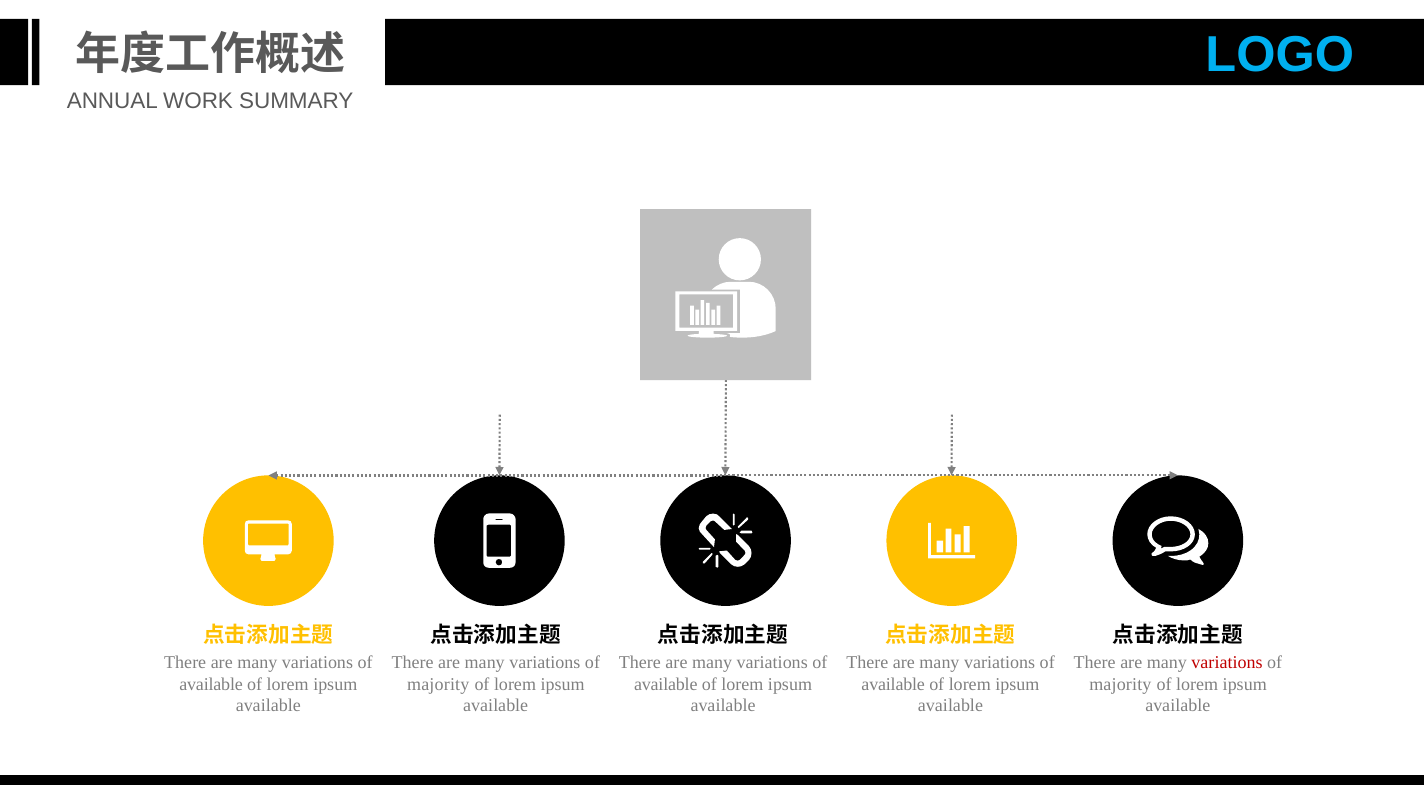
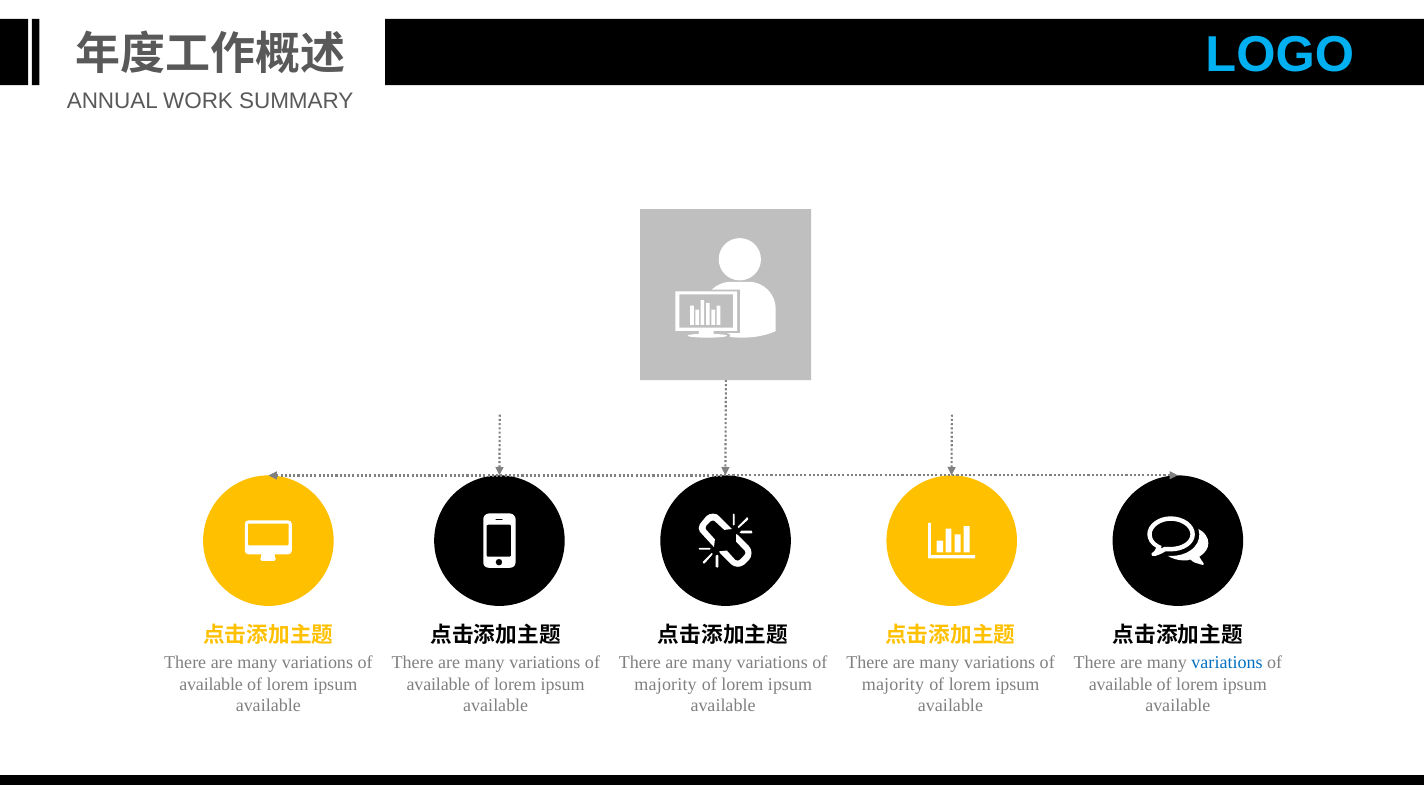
variations at (1227, 663) colour: red -> blue
majority at (438, 684): majority -> available
available at (666, 684): available -> majority
available at (893, 684): available -> majority
majority at (1120, 684): majority -> available
